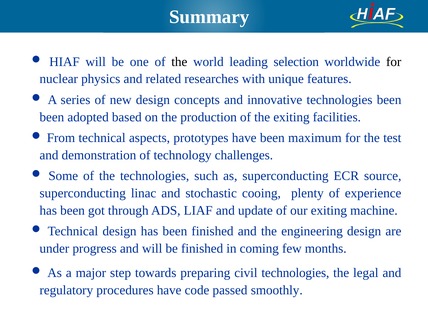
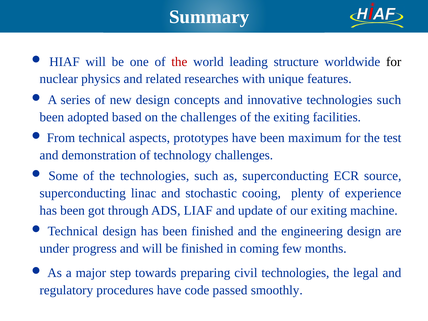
the at (179, 62) colour: black -> red
selection: selection -> structure
innovative technologies been: been -> such
the production: production -> challenges
